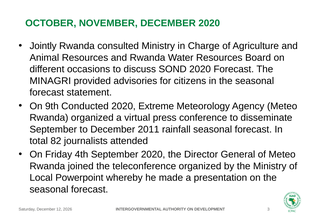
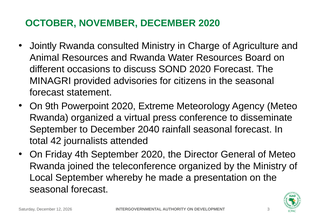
Conducted: Conducted -> Powerpoint
2011: 2011 -> 2040
82: 82 -> 42
Local Powerpoint: Powerpoint -> September
